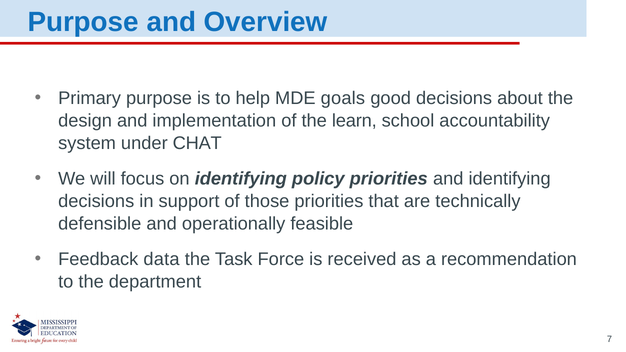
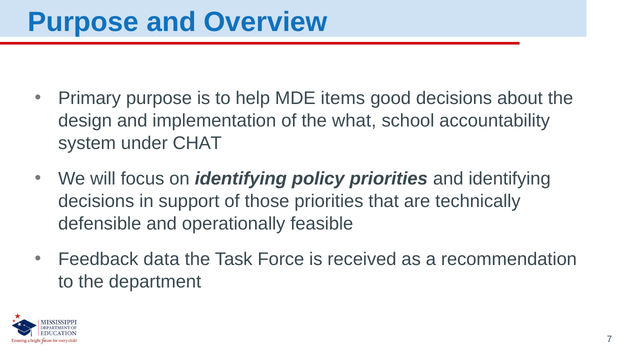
goals: goals -> items
learn: learn -> what
